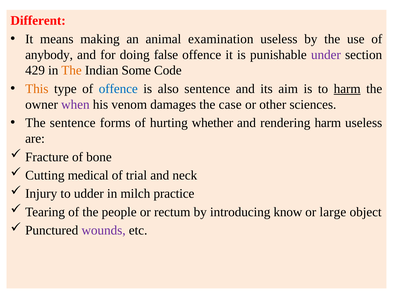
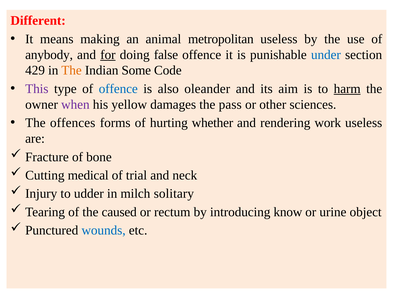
examination: examination -> metropolitan
for underline: none -> present
under colour: purple -> blue
This colour: orange -> purple
also sentence: sentence -> oleander
venom: venom -> yellow
case: case -> pass
The sentence: sentence -> offences
rendering harm: harm -> work
practice: practice -> solitary
people: people -> caused
large: large -> urine
wounds colour: purple -> blue
